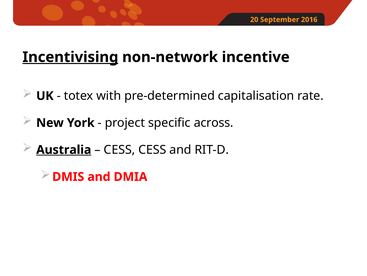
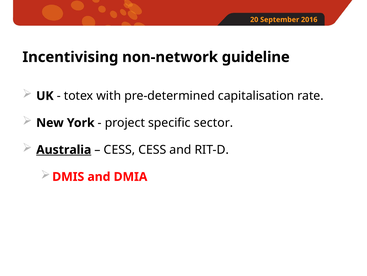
Incentivising underline: present -> none
incentive: incentive -> guideline
across: across -> sector
